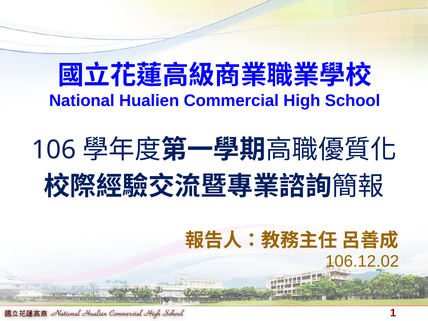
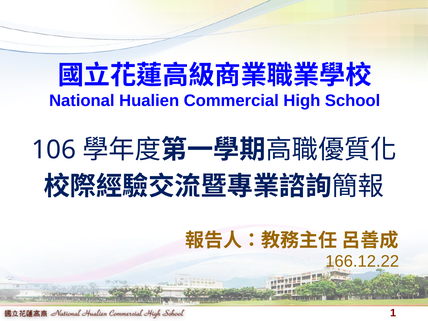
106.12.02: 106.12.02 -> 166.12.22
